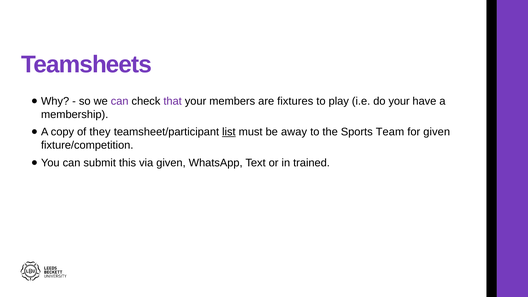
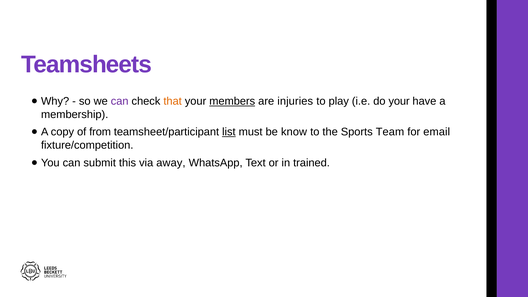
that colour: purple -> orange
members underline: none -> present
fixtures: fixtures -> injuries
they: they -> from
away: away -> know
for given: given -> email
via given: given -> away
